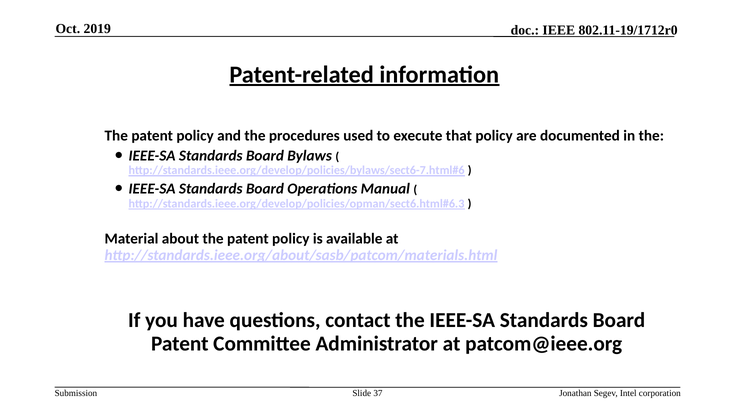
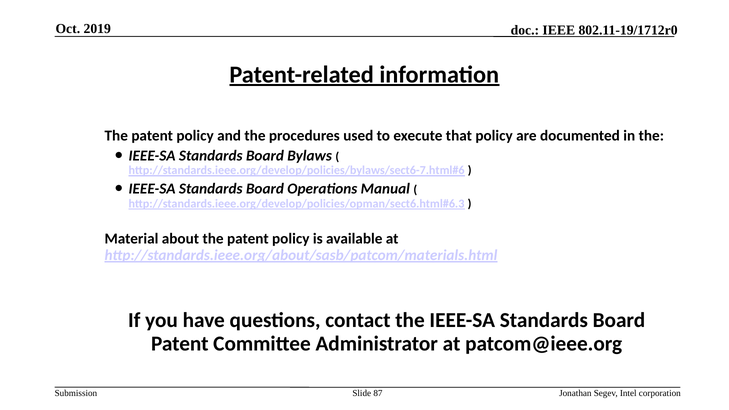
37: 37 -> 87
